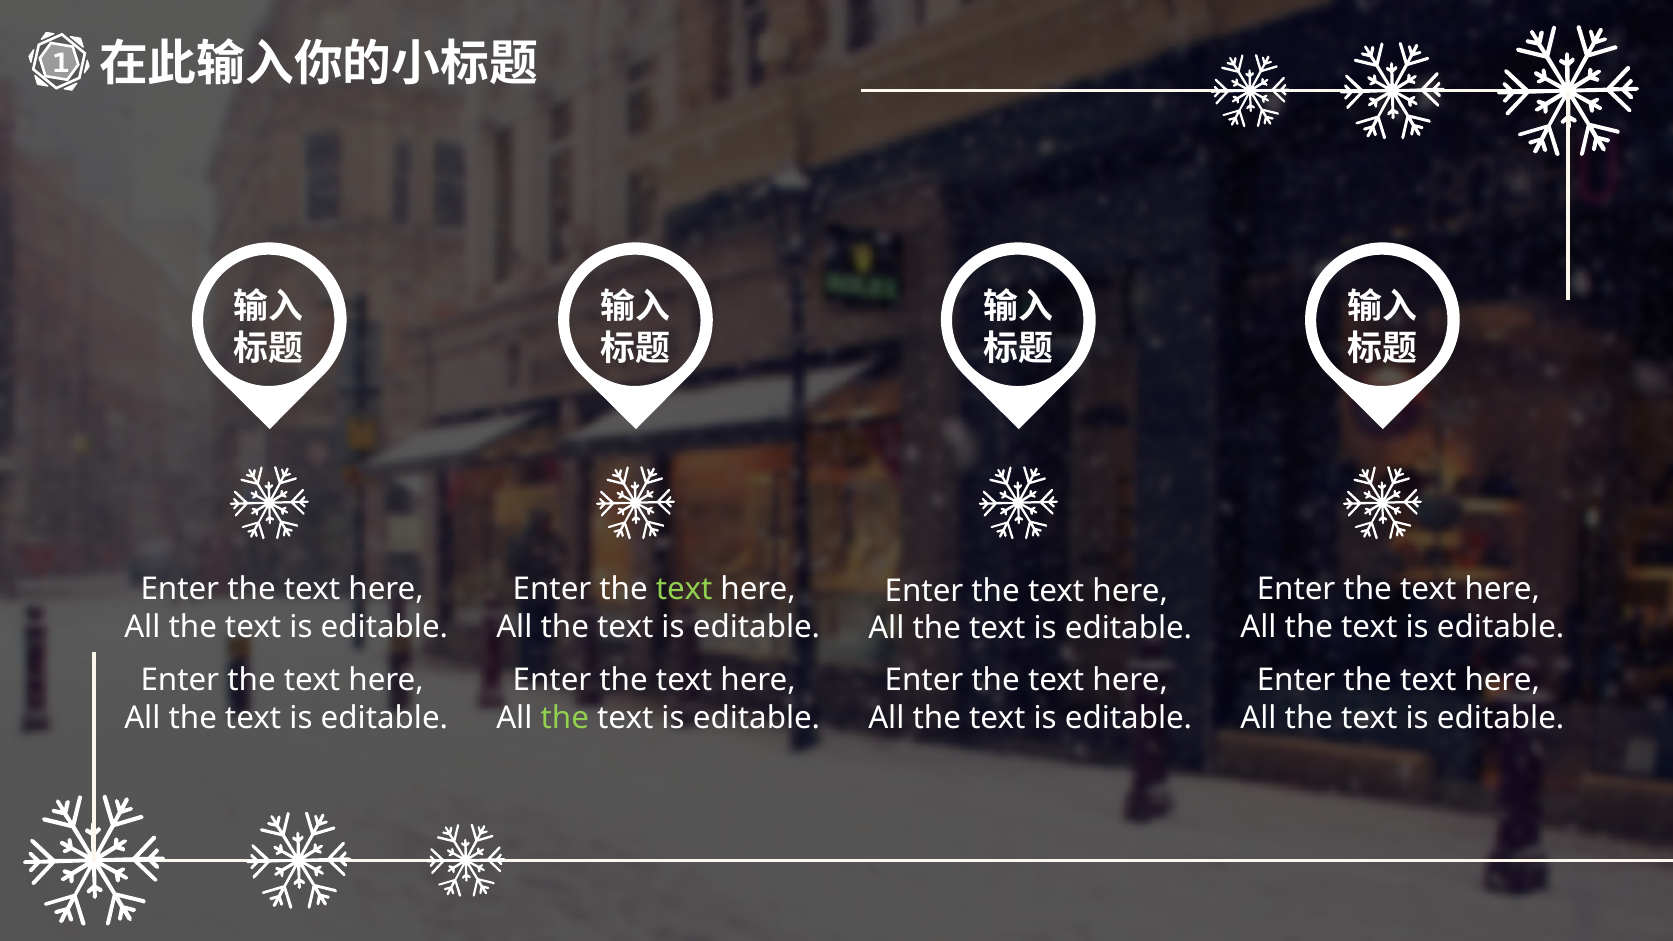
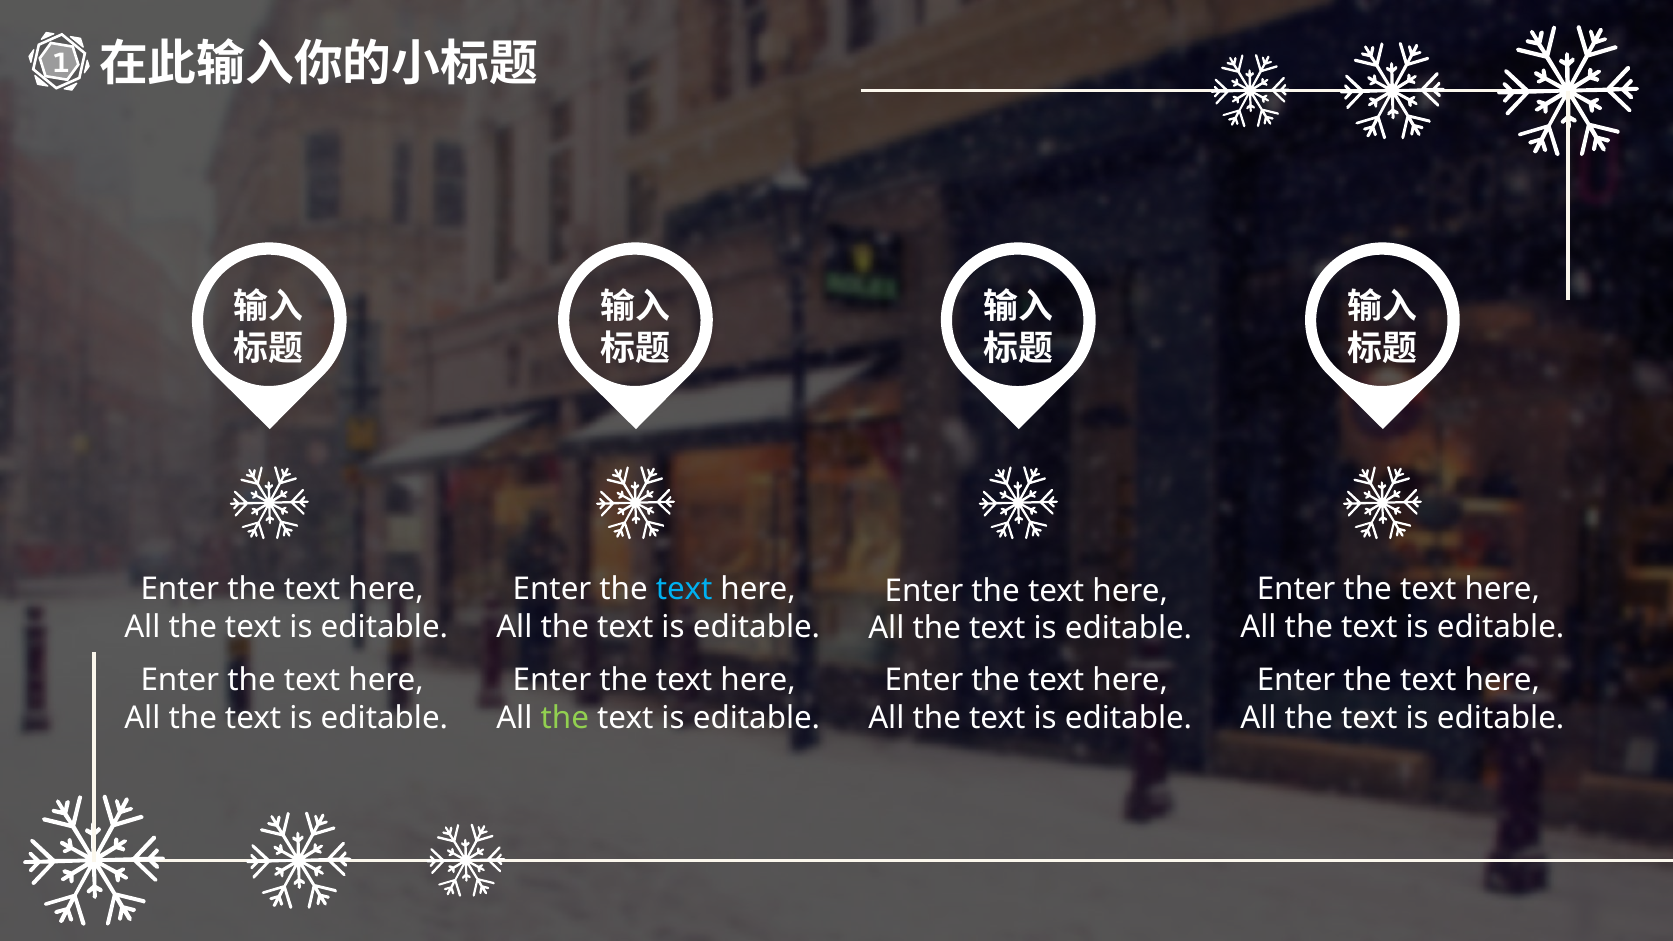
text at (684, 590) colour: light green -> light blue
